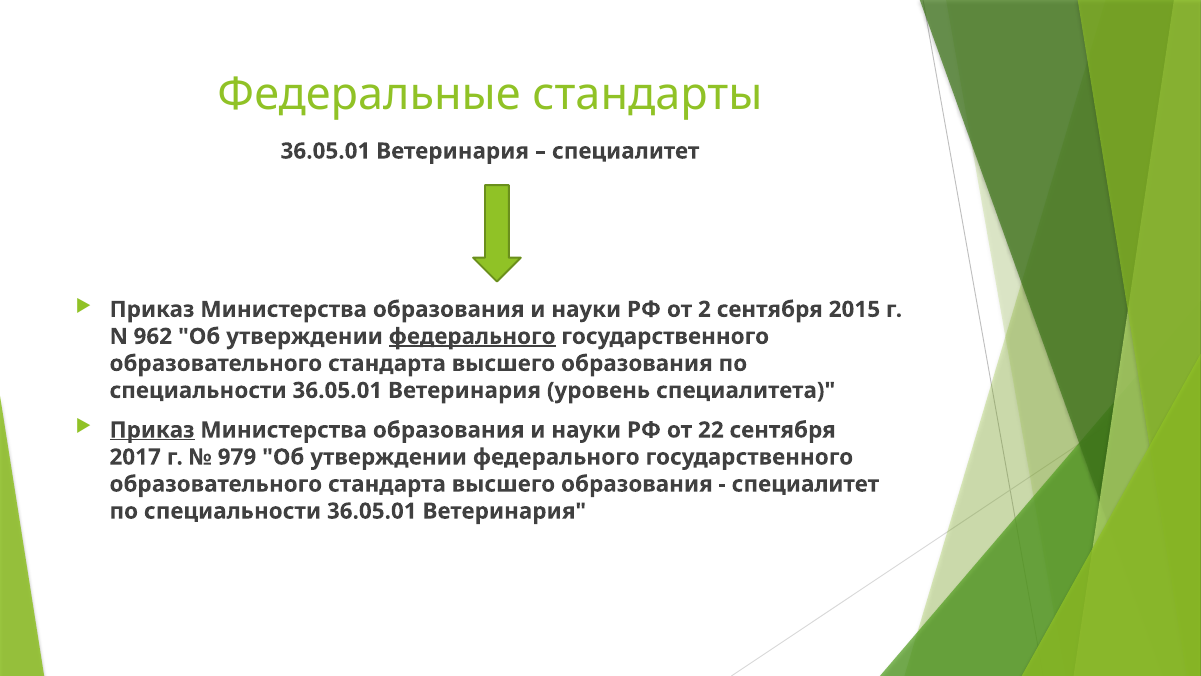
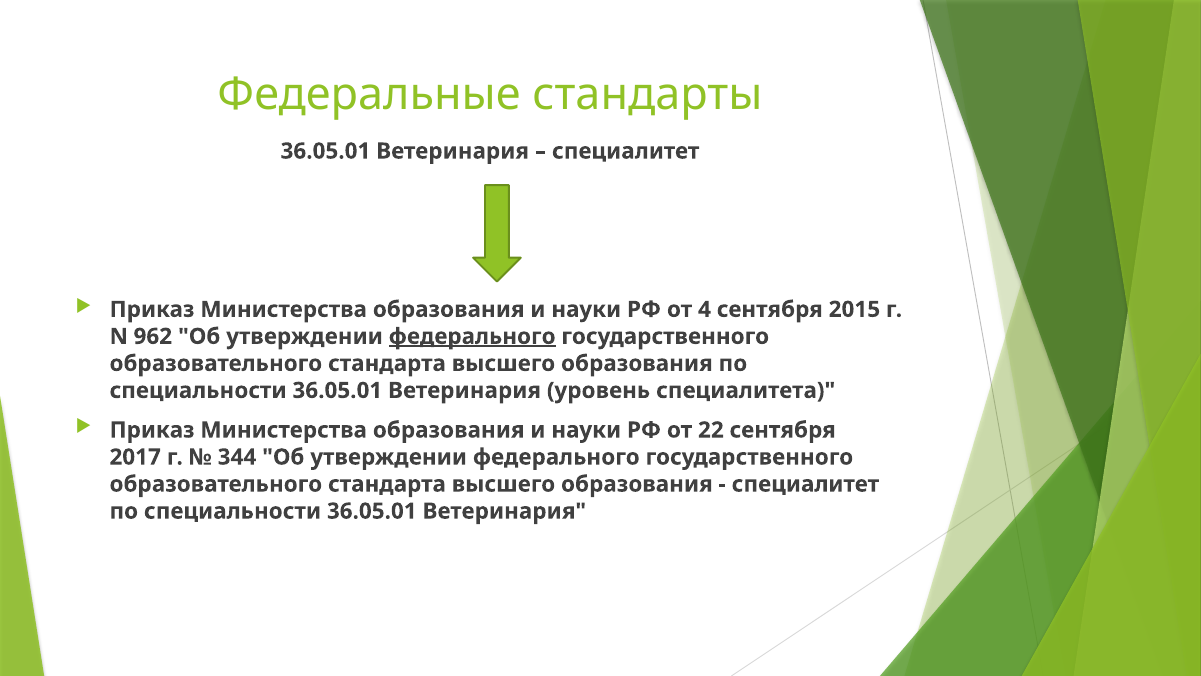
2: 2 -> 4
Приказ at (152, 430) underline: present -> none
979: 979 -> 344
